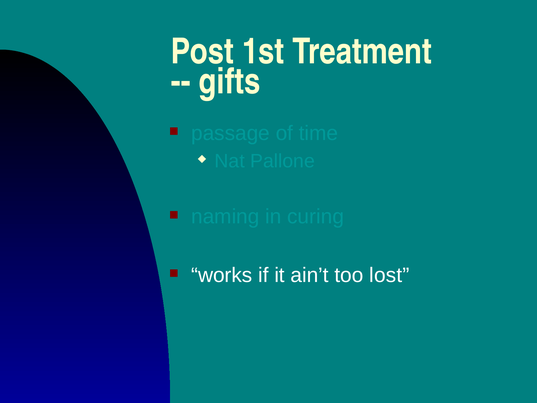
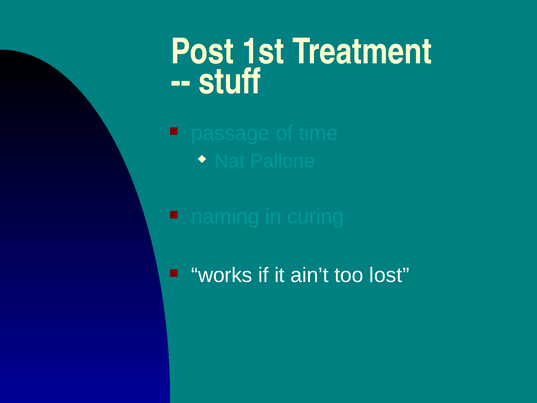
gifts: gifts -> stuff
